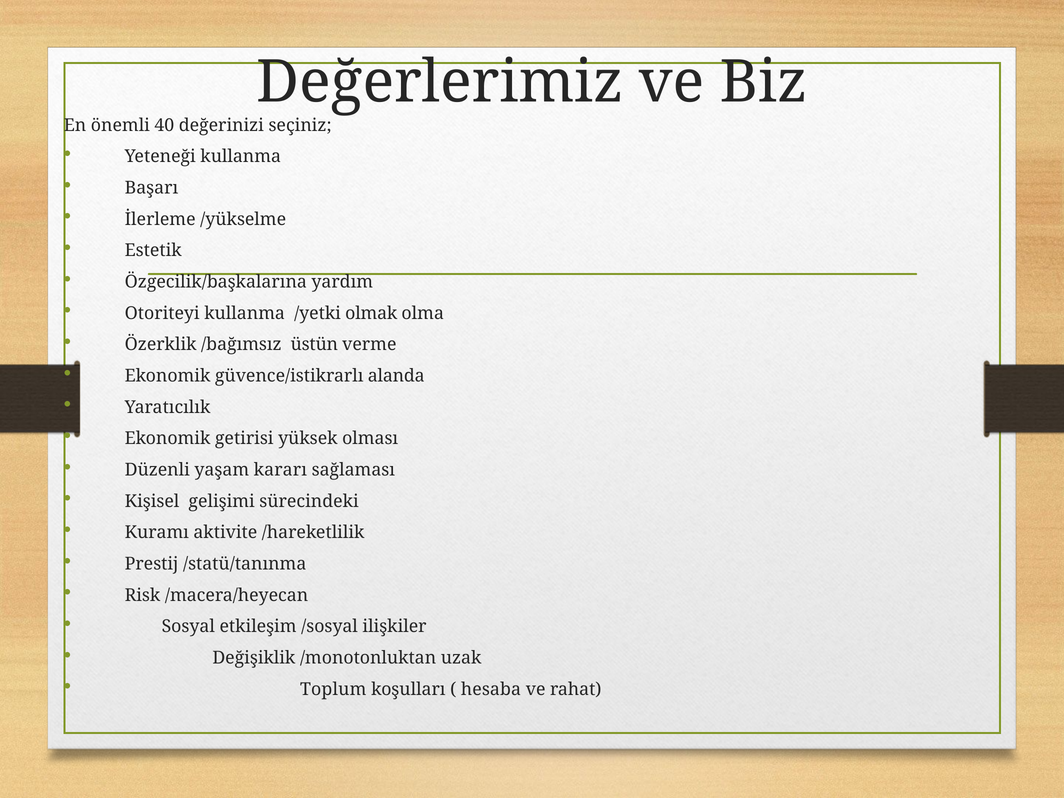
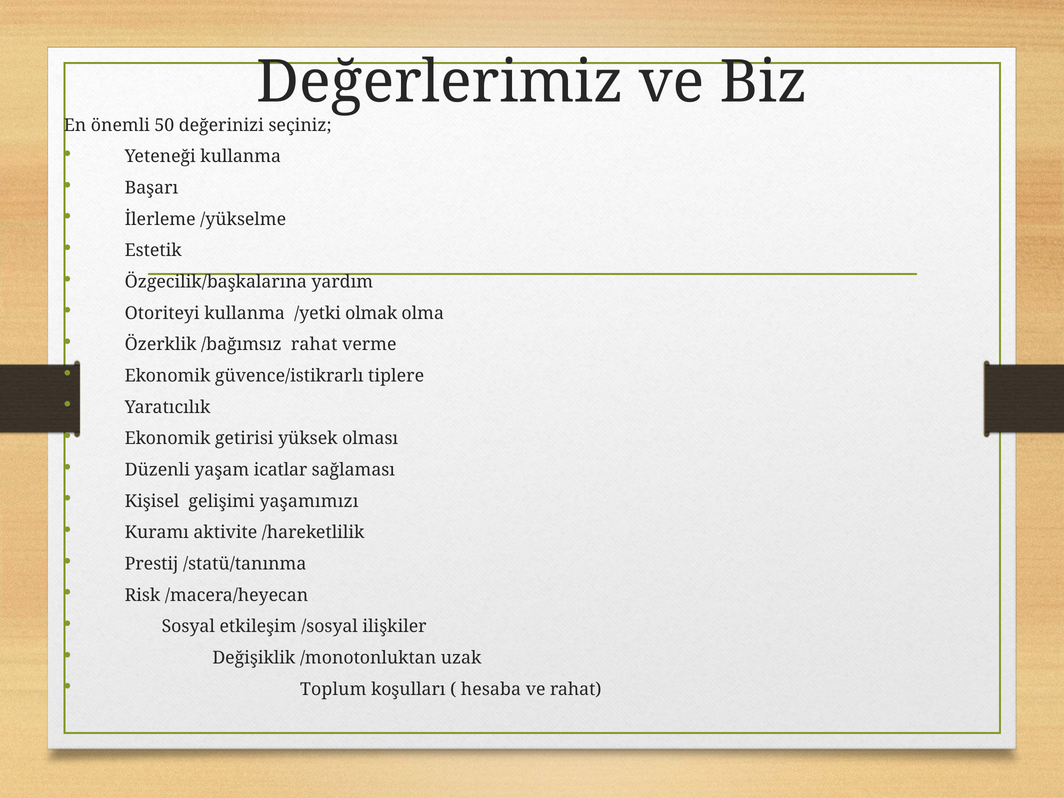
40: 40 -> 50
/bağımsız üstün: üstün -> rahat
alanda: alanda -> tiplere
kararı: kararı -> icatlar
sürecindeki: sürecindeki -> yaşamımızı
